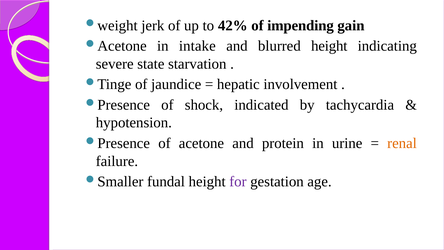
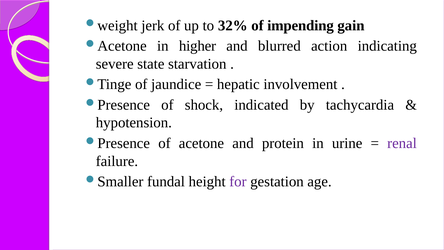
42%: 42% -> 32%
intake: intake -> higher
blurred height: height -> action
renal colour: orange -> purple
